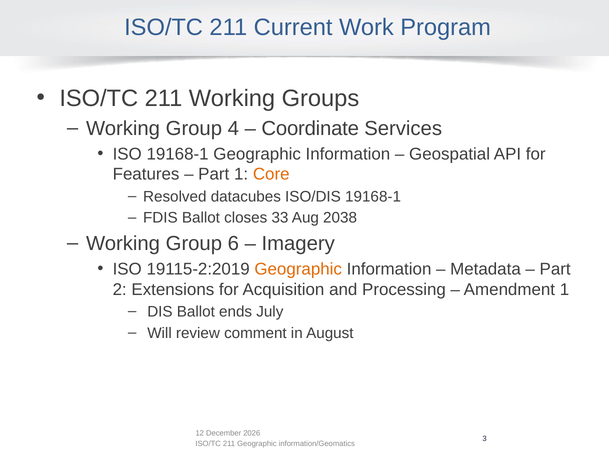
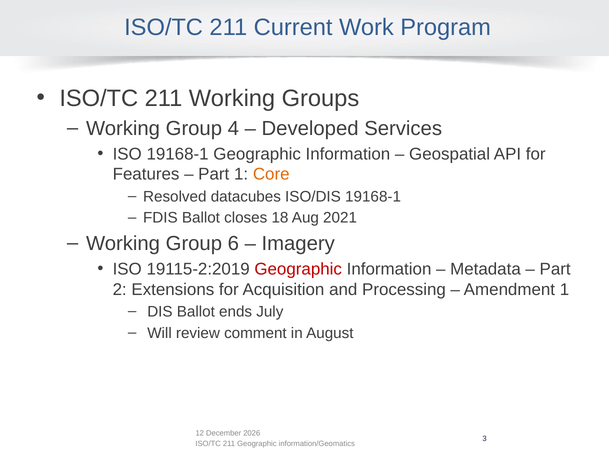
Coordinate: Coordinate -> Developed
33: 33 -> 18
2038: 2038 -> 2021
Geographic at (298, 269) colour: orange -> red
